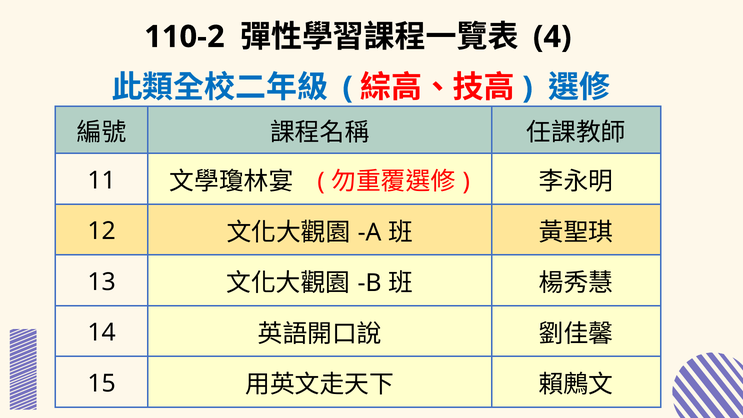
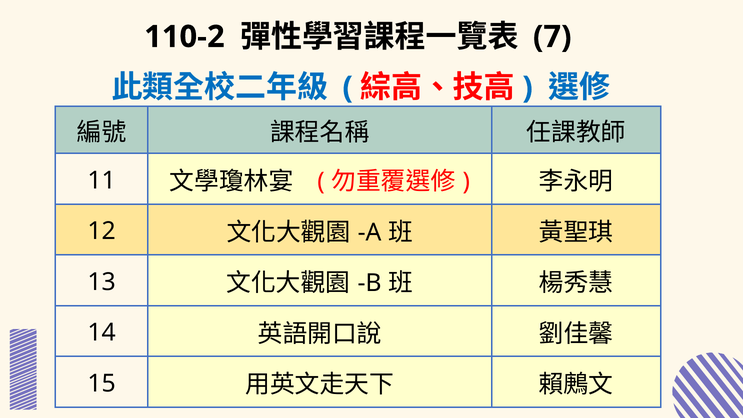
4: 4 -> 7
